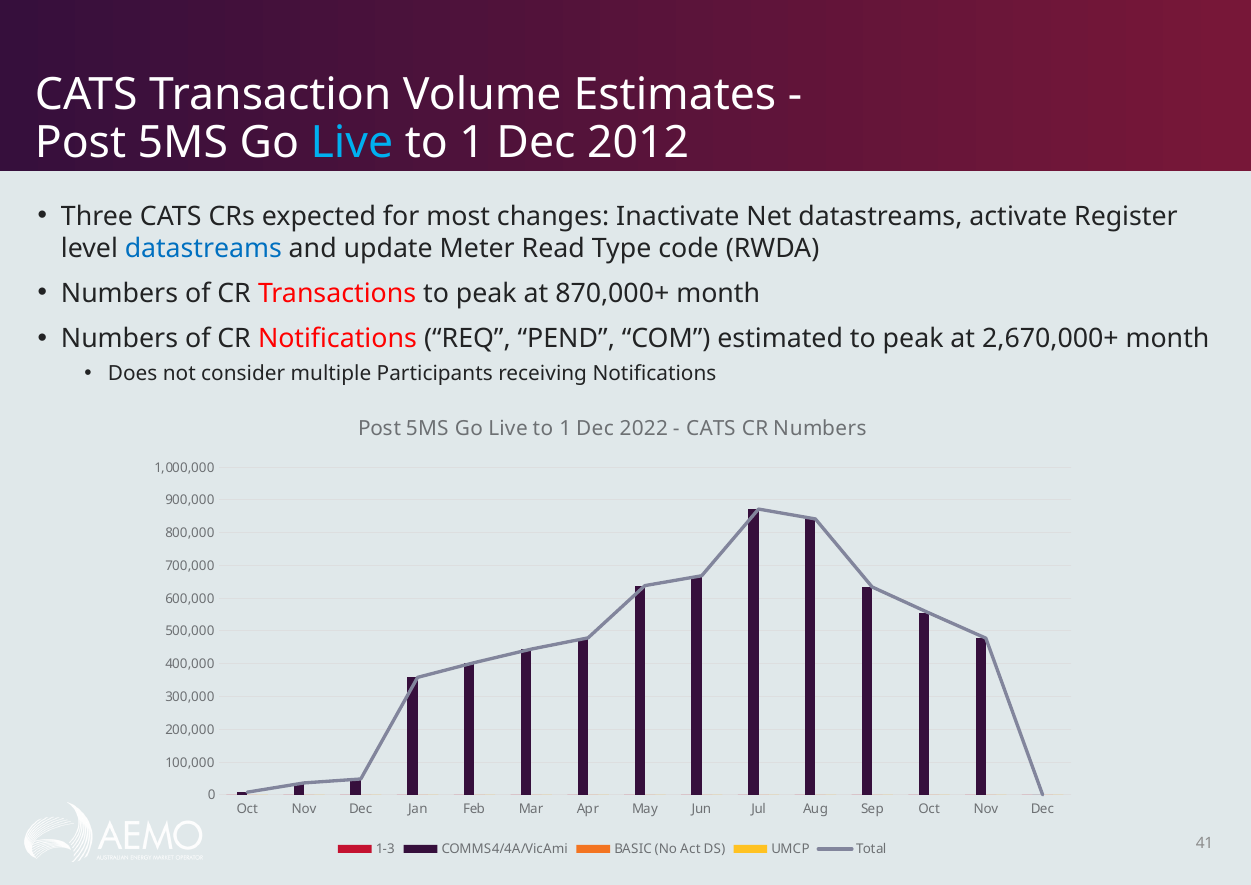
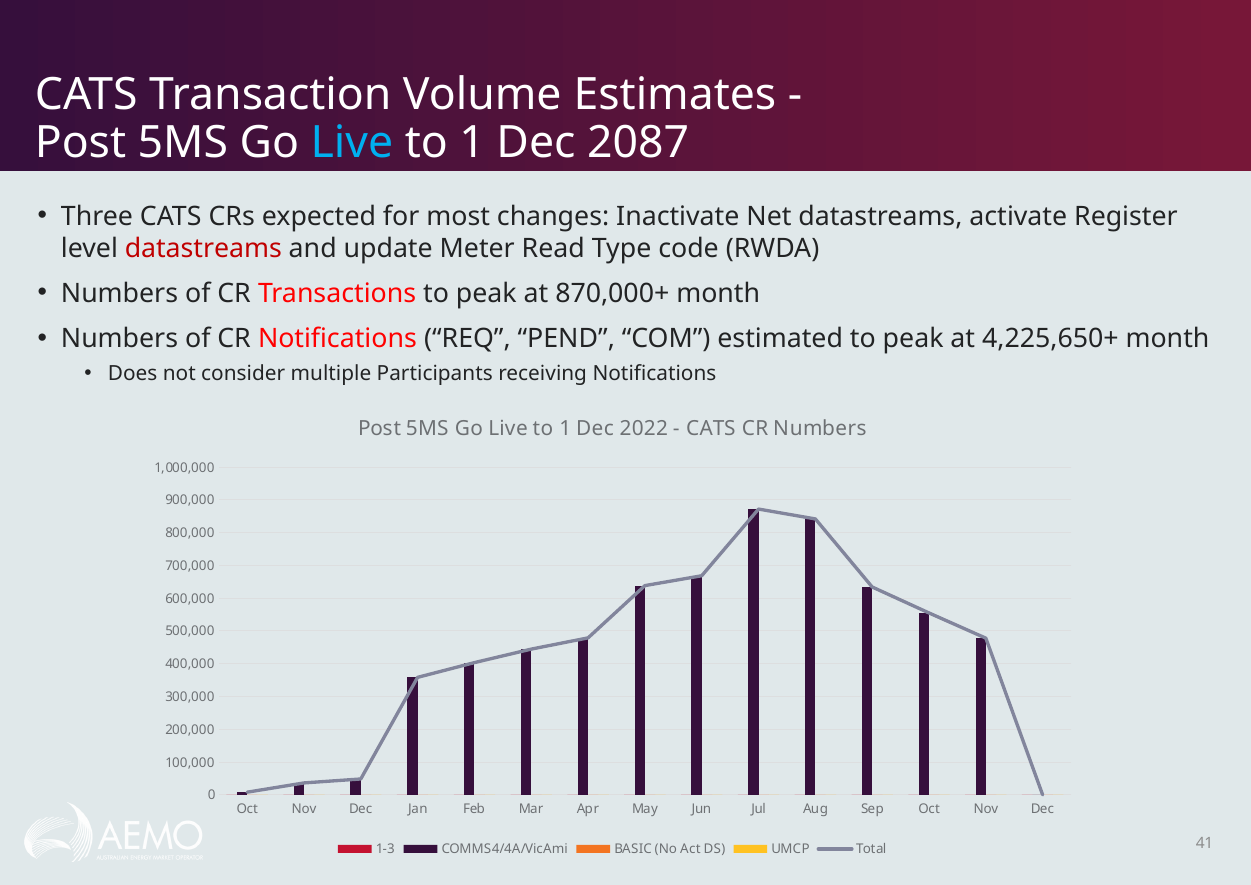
2012: 2012 -> 2087
datastreams at (203, 248) colour: blue -> red
2,670,000+: 2,670,000+ -> 4,225,650+
